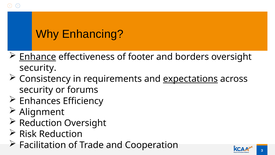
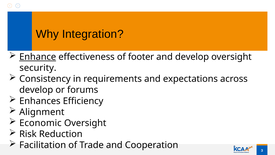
Enhancing: Enhancing -> Integration
and borders: borders -> develop
expectations underline: present -> none
security at (36, 90): security -> develop
Reduction at (41, 123): Reduction -> Economic
